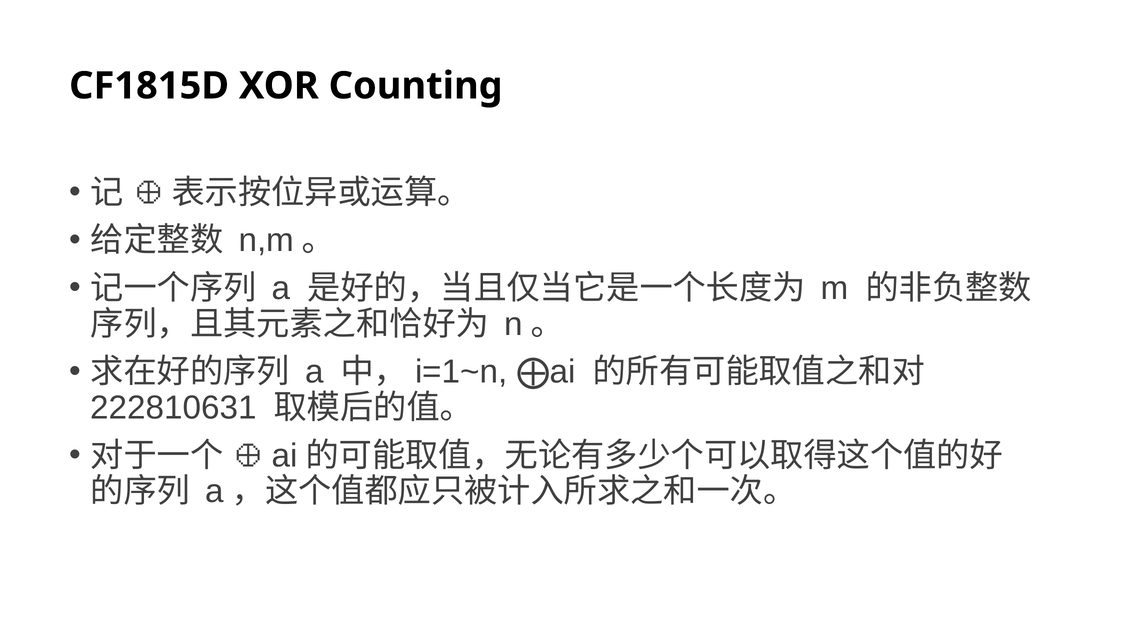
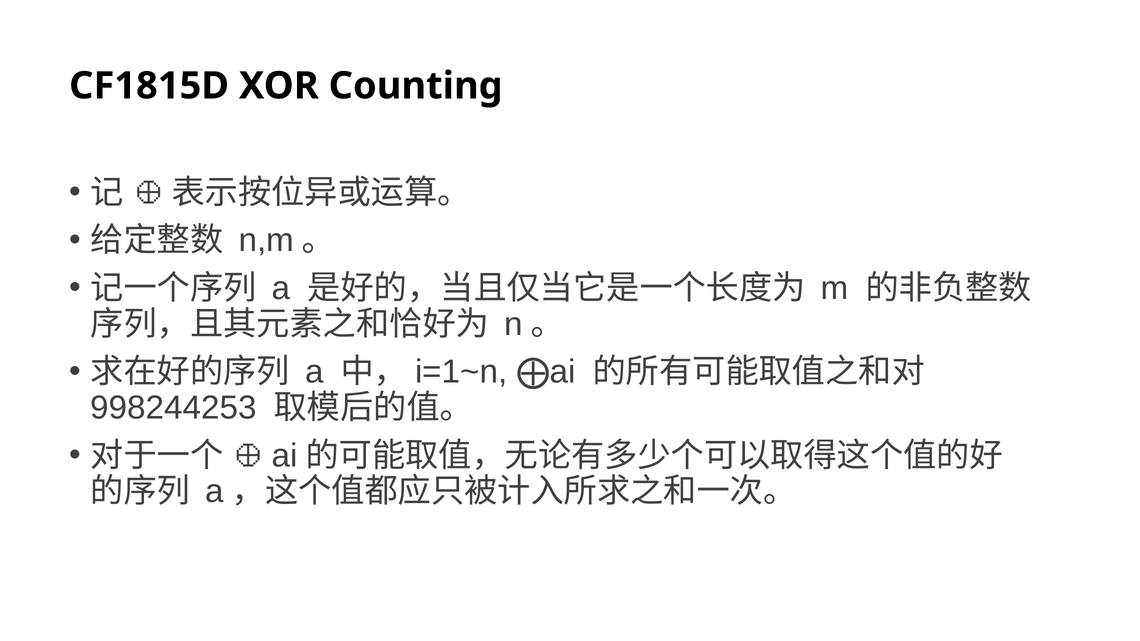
222810631: 222810631 -> 998244253
